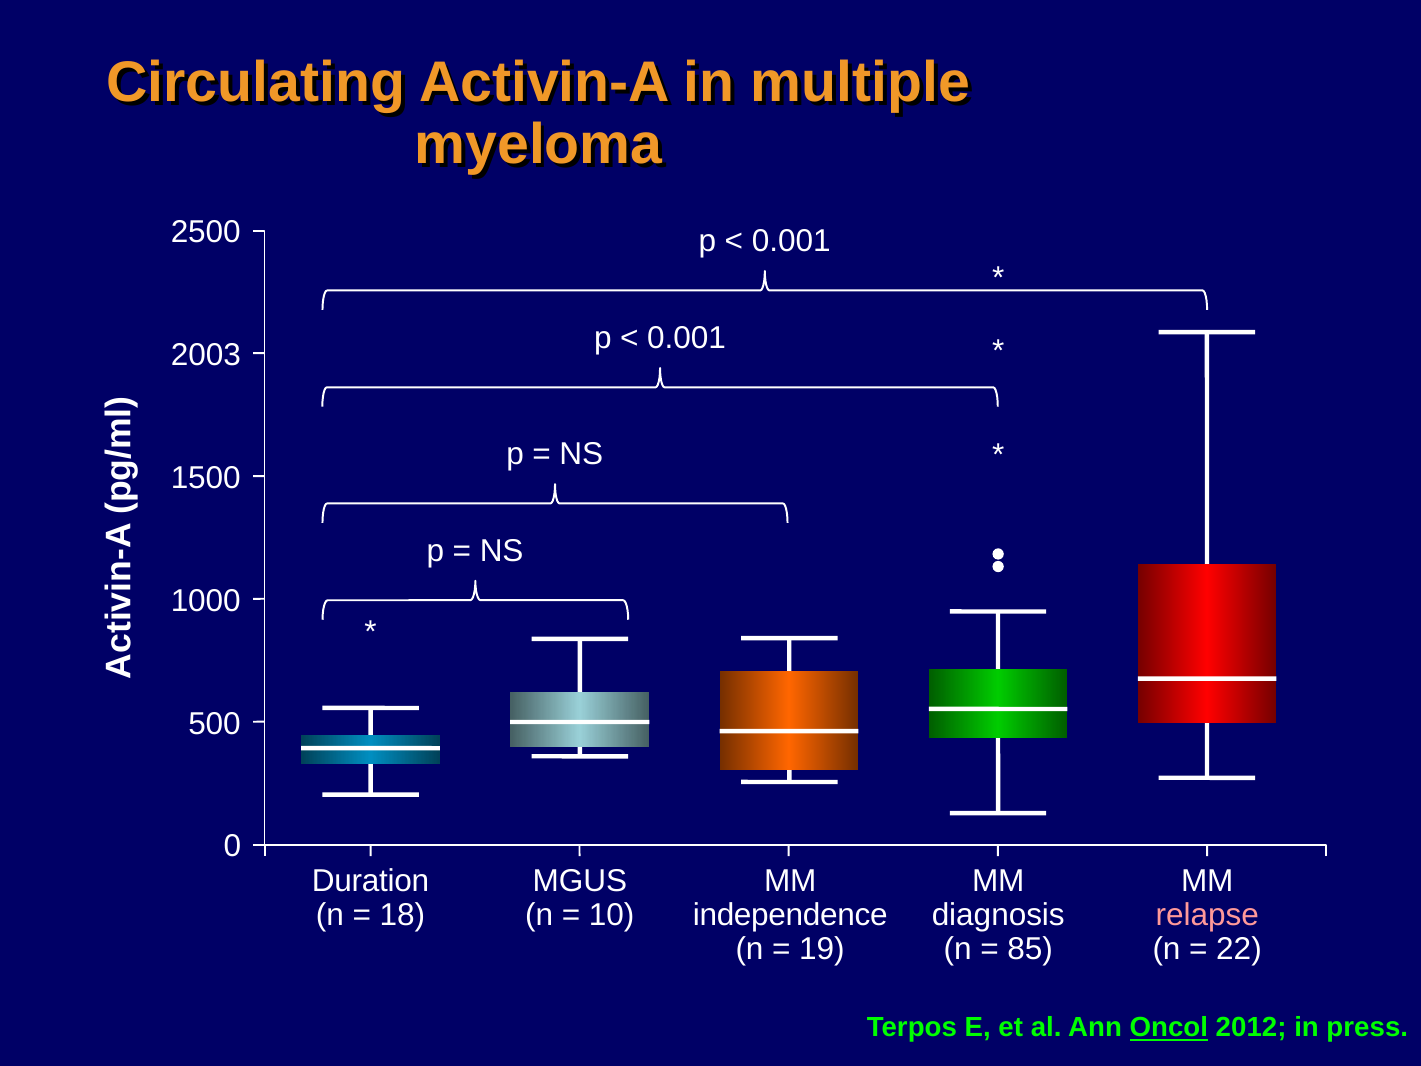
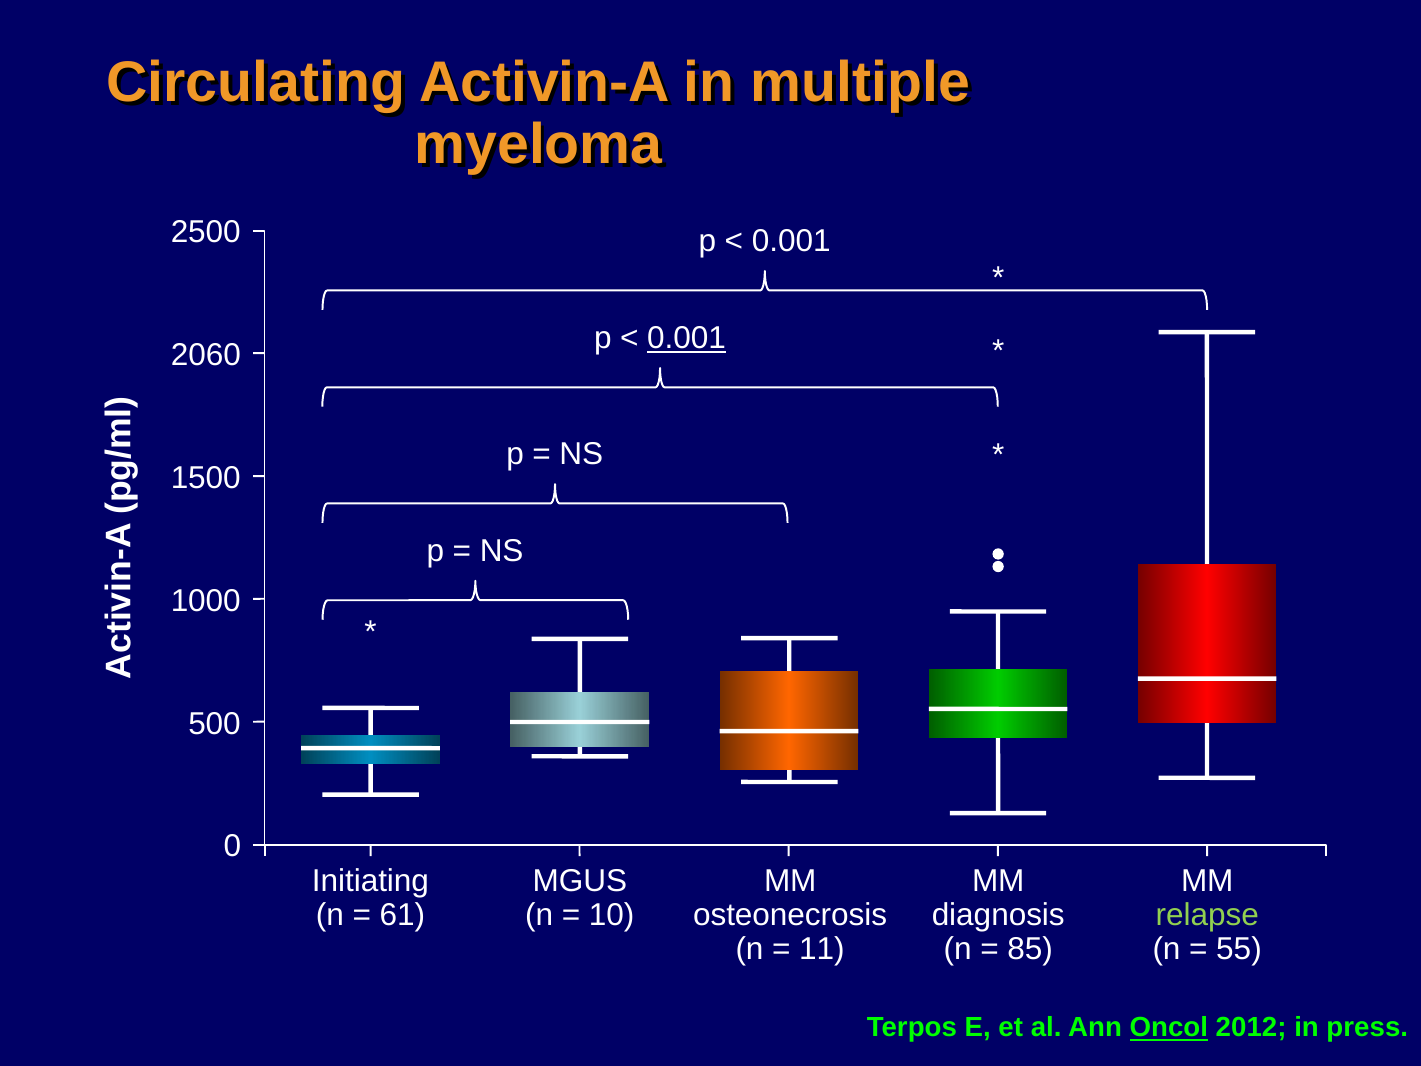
0.001 at (687, 338) underline: none -> present
2003: 2003 -> 2060
Duration: Duration -> Initiating
18: 18 -> 61
independence: independence -> osteonecrosis
relapse colour: pink -> light green
19: 19 -> 11
22: 22 -> 55
